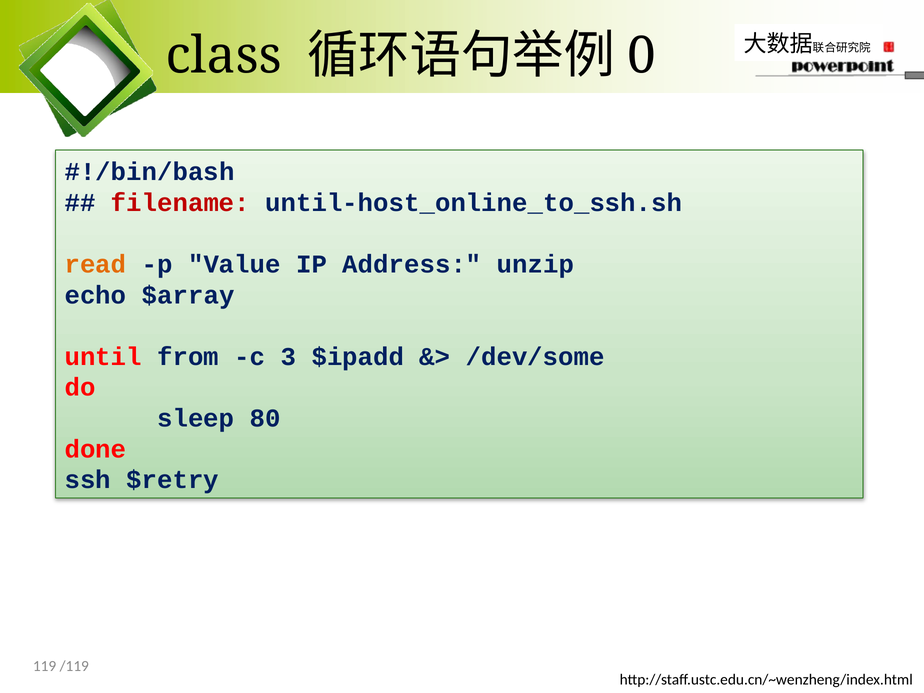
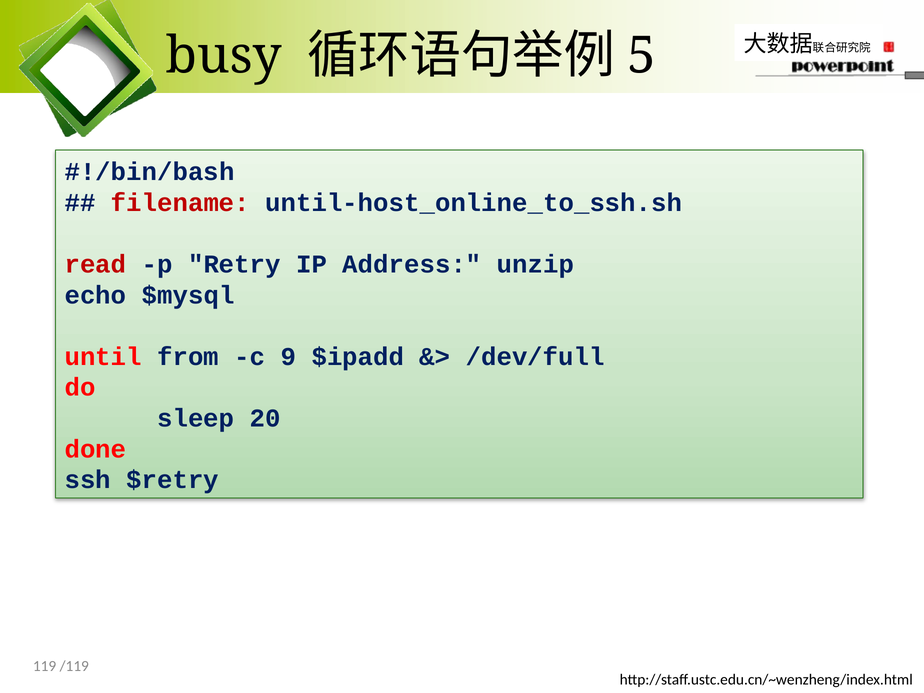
class: class -> busy
0: 0 -> 5
read colour: orange -> red
Value: Value -> Retry
$array: $array -> $mysql
3: 3 -> 9
/dev/some: /dev/some -> /dev/full
80: 80 -> 20
